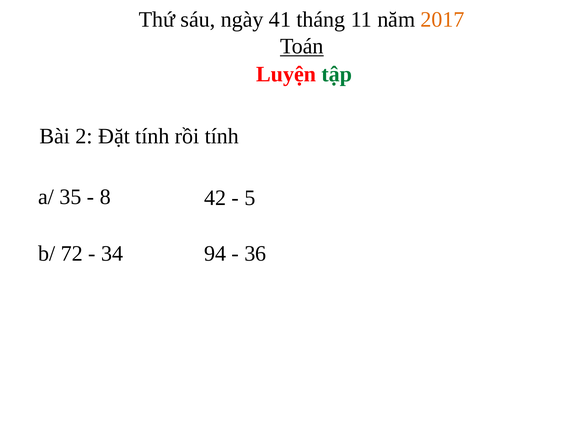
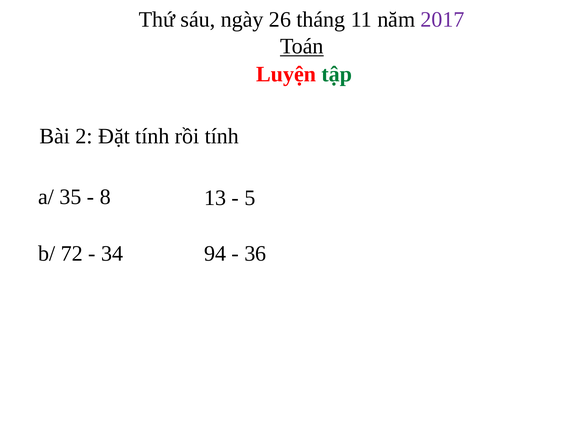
41: 41 -> 26
2017 colour: orange -> purple
42: 42 -> 13
